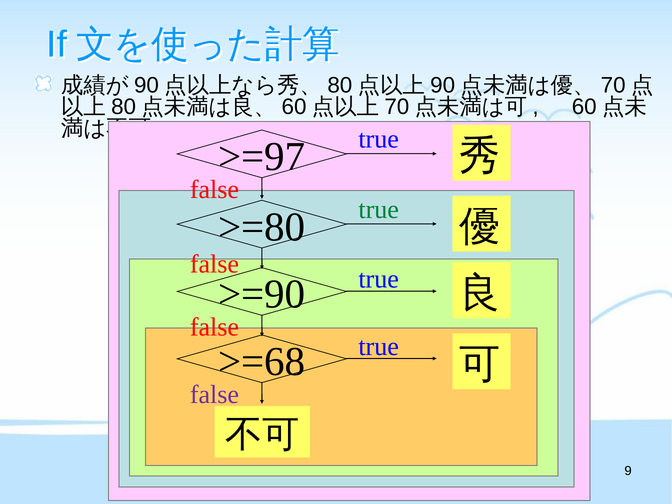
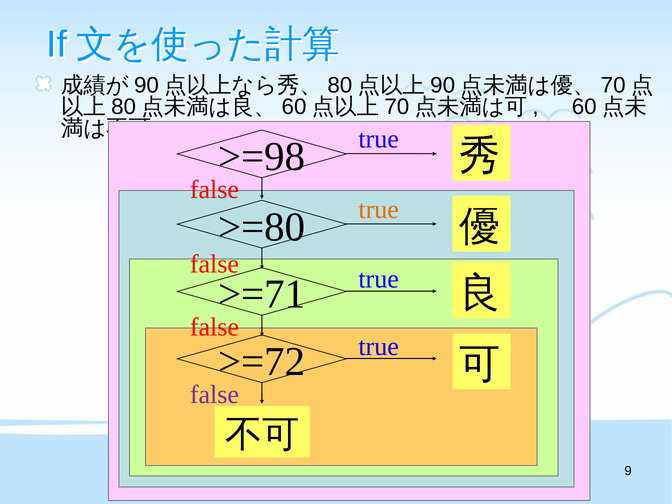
>=97: >=97 -> >=98
true at (379, 209) colour: green -> orange
>=90: >=90 -> >=71
>=68: >=68 -> >=72
